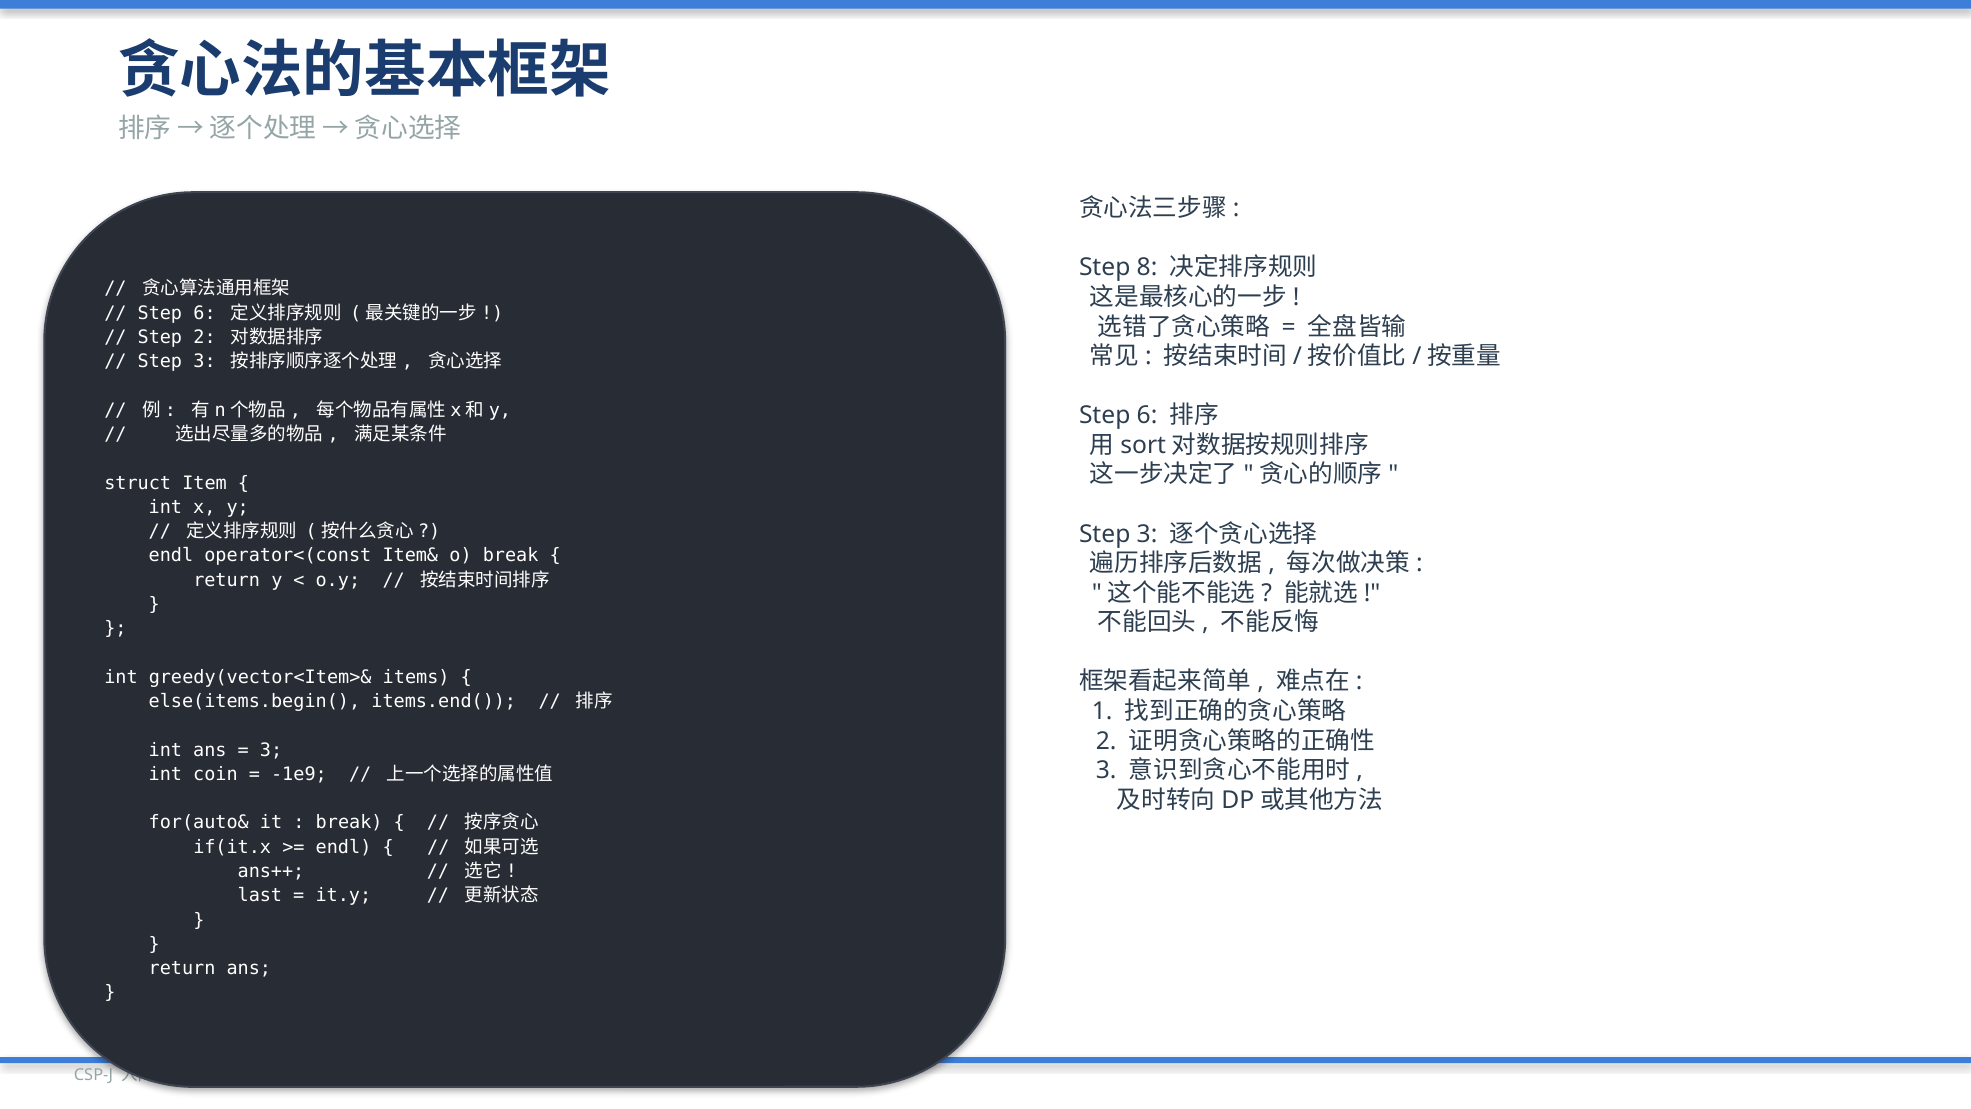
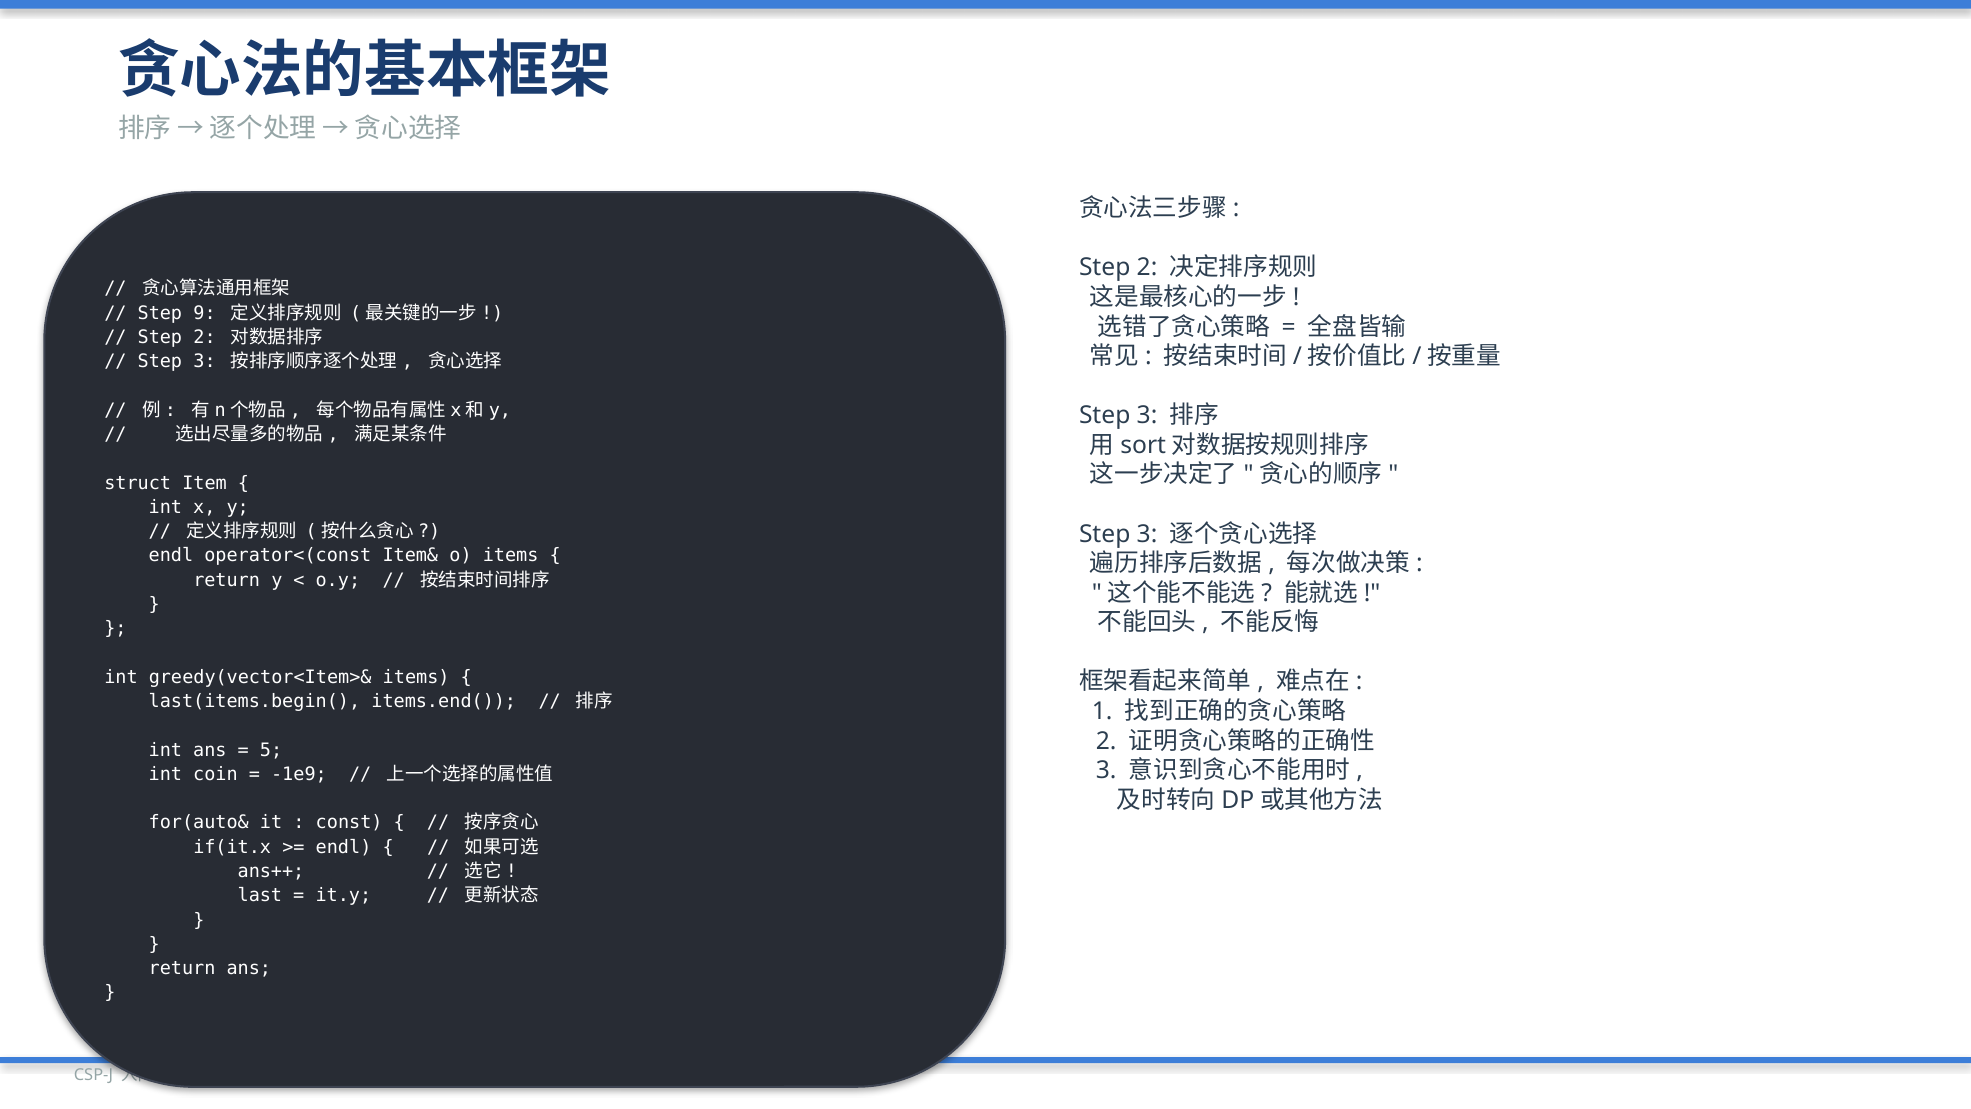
8 at (1147, 268): 8 -> 2
6 at (205, 313): 6 -> 9
6 at (1147, 416): 6 -> 3
o break: break -> items
else(items.begin(: else(items.begin( -> last(items.begin(
3 at (271, 750): 3 -> 5
break at (349, 823): break -> const
